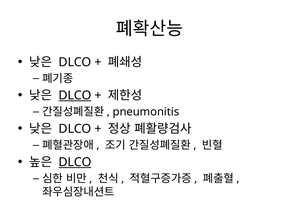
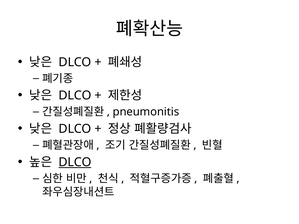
DLCO at (75, 96) underline: present -> none
